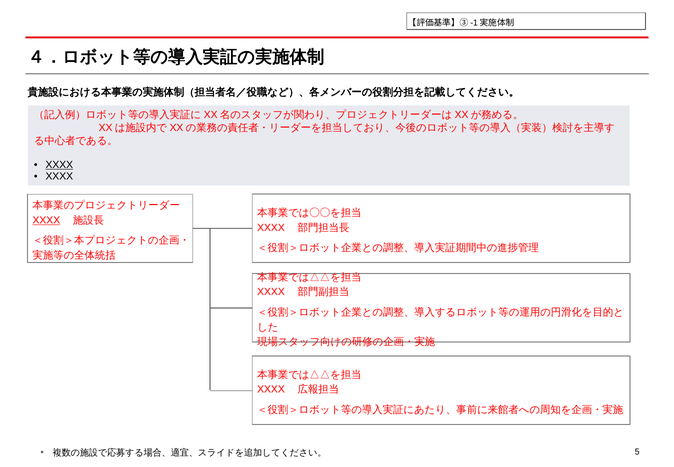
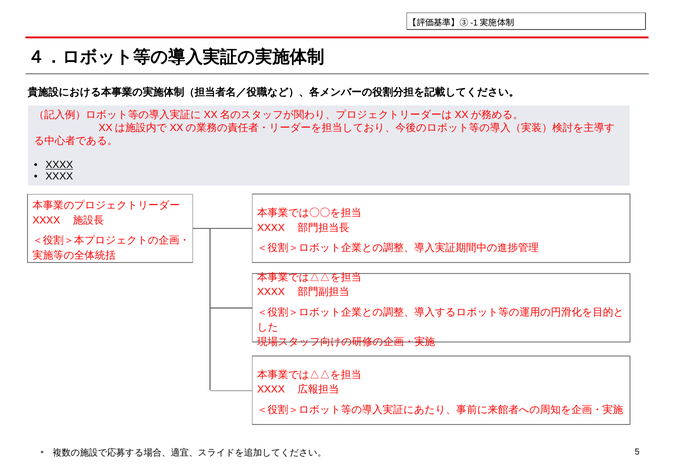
XXXX at (46, 220) underline: present -> none
